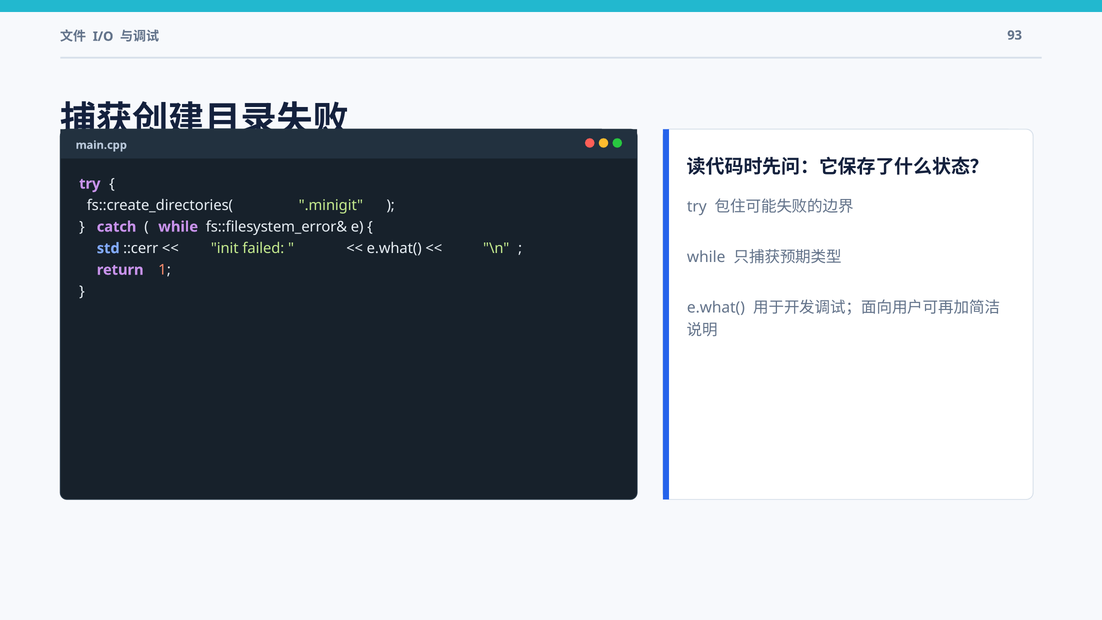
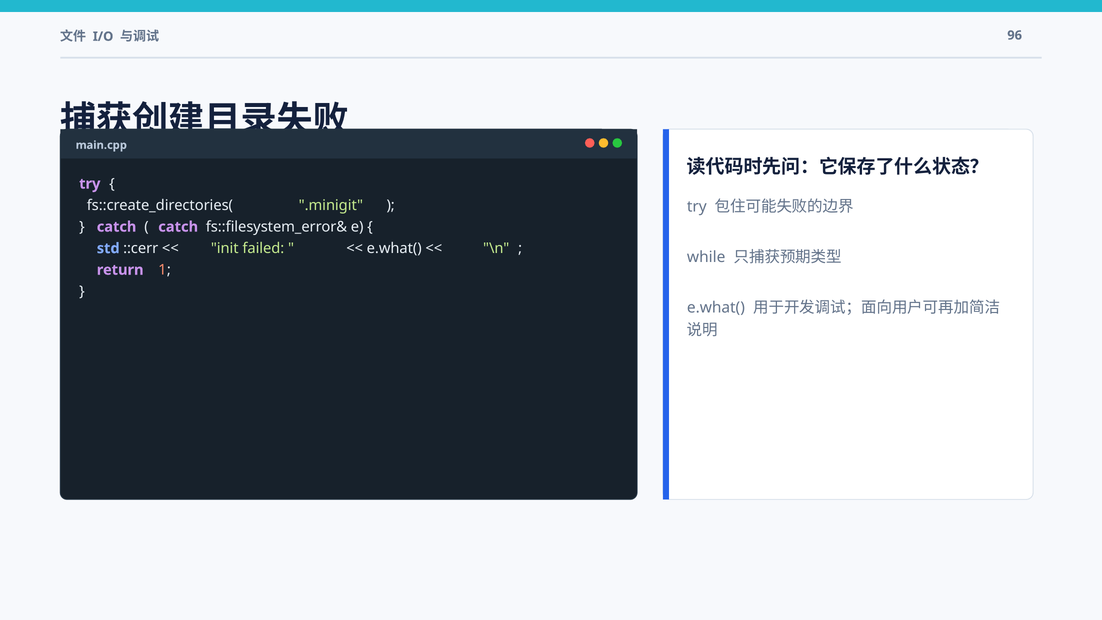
93: 93 -> 96
while at (178, 227): while -> catch
